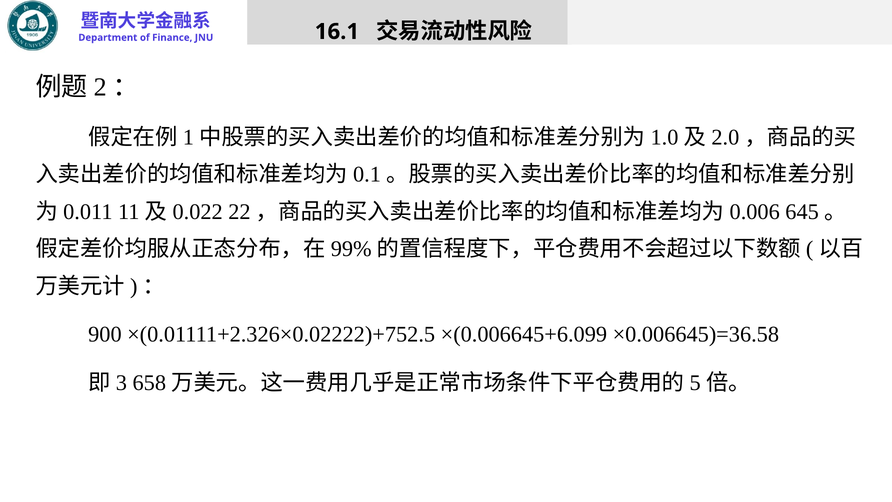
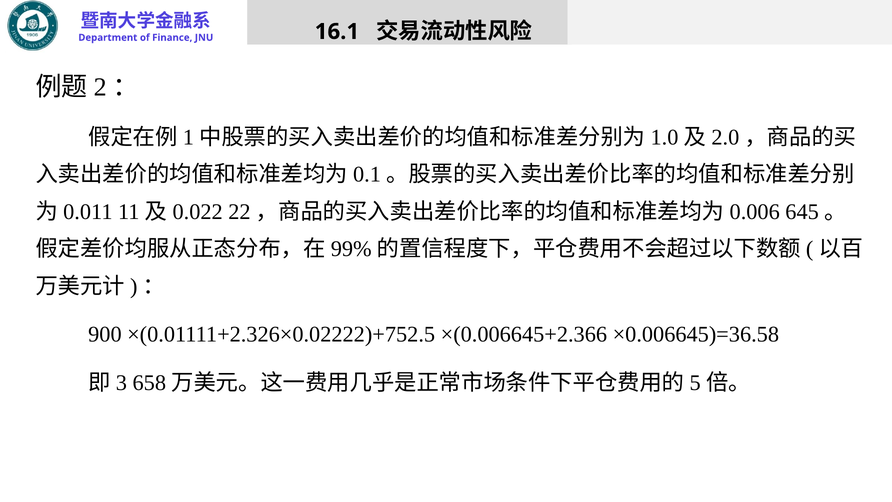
×(0.006645+6.099: ×(0.006645+6.099 -> ×(0.006645+2.366
